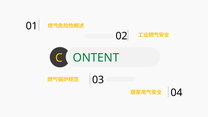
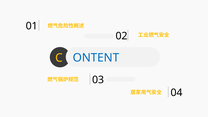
ONTENT colour: green -> blue
